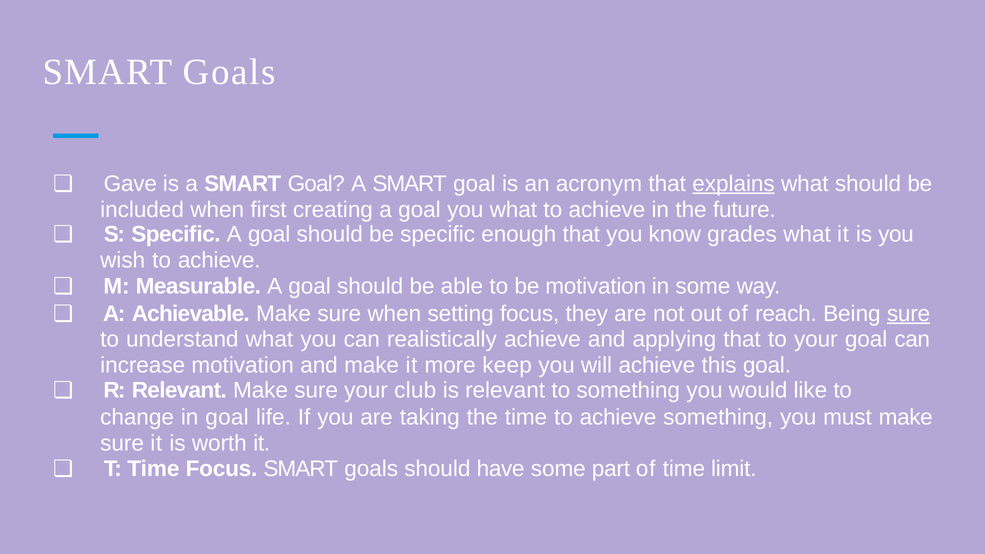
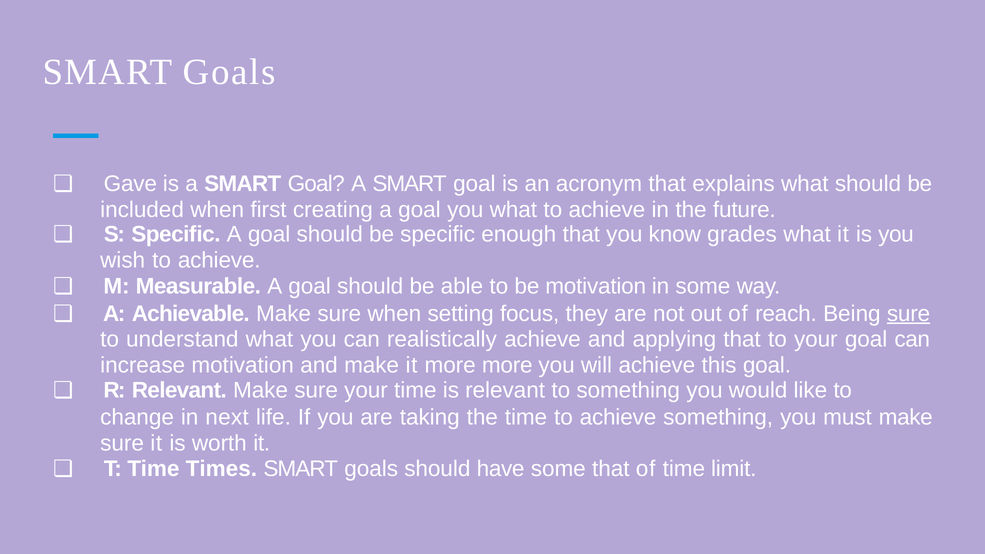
explains underline: present -> none
more keep: keep -> more
your club: club -> time
in goal: goal -> next
Time Focus: Focus -> Times
some part: part -> that
